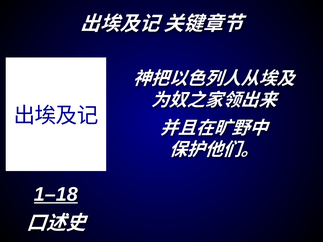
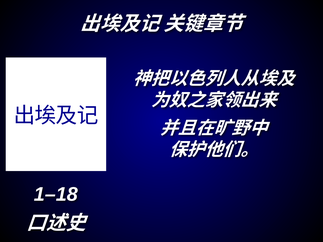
1–18 underline: present -> none
